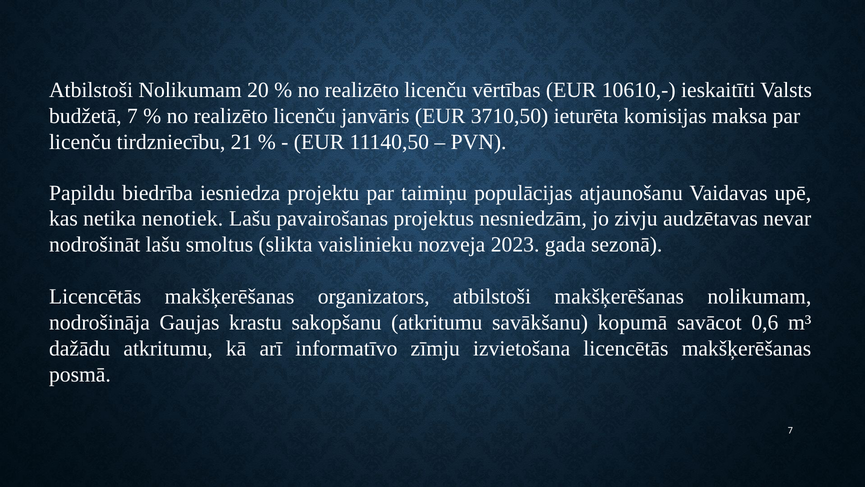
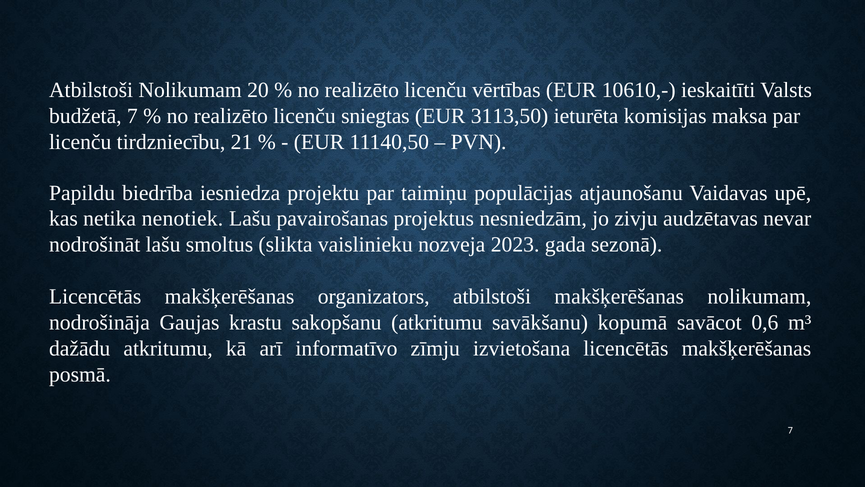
janvāris: janvāris -> sniegtas
3710,50: 3710,50 -> 3113,50
